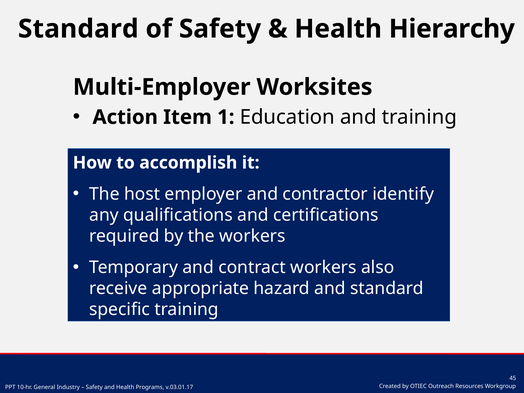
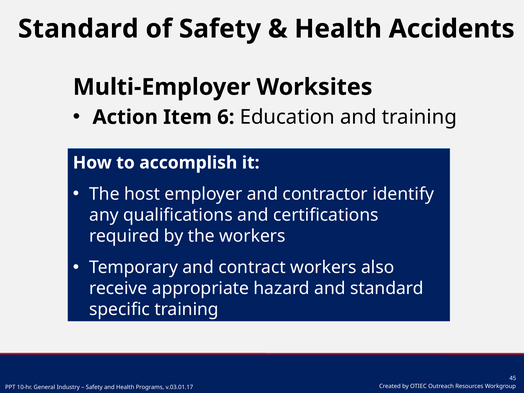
Hierarchy: Hierarchy -> Accidents
1: 1 -> 6
